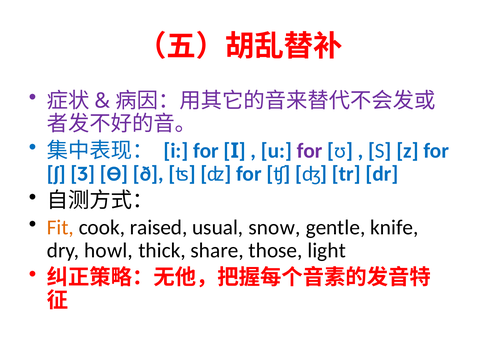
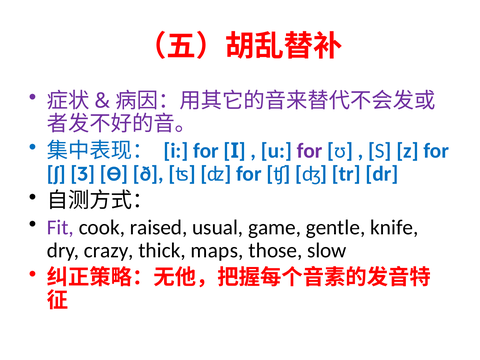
Fit colour: orange -> purple
snow: snow -> game
howl: howl -> crazy
share: share -> maps
light: light -> slow
